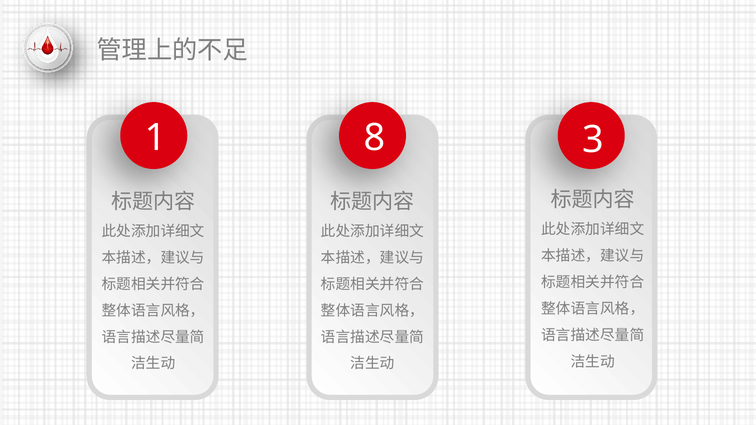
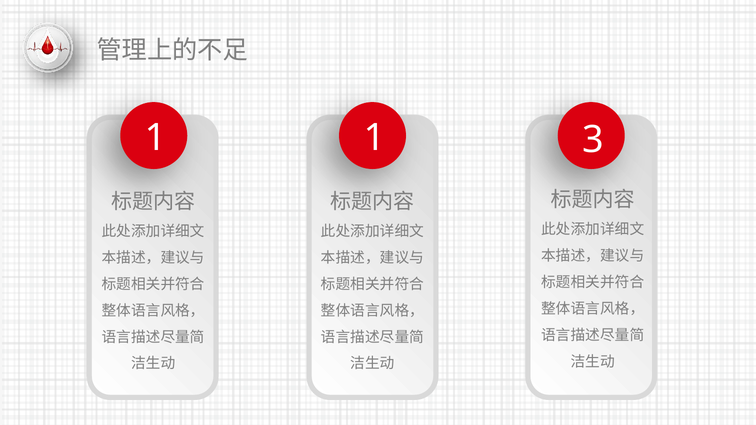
1 8: 8 -> 1
